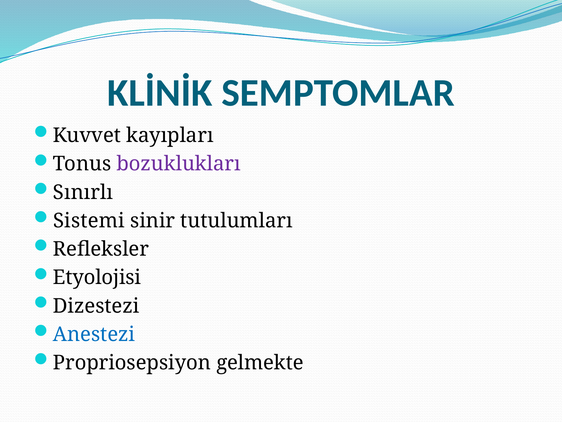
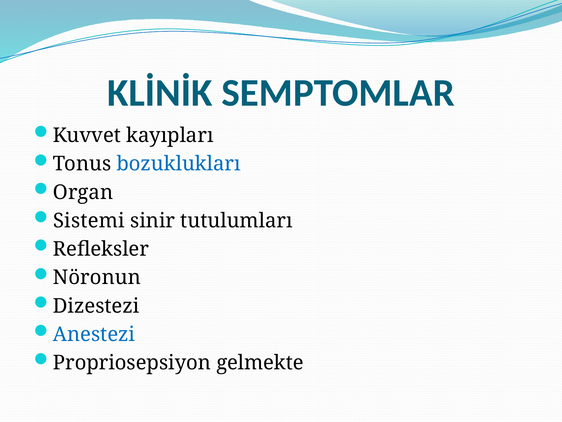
bozuklukları colour: purple -> blue
Sınırlı: Sınırlı -> Organ
Etyolojisi: Etyolojisi -> Nöronun
